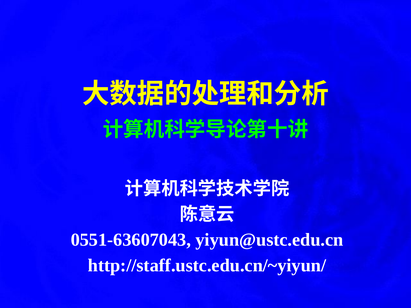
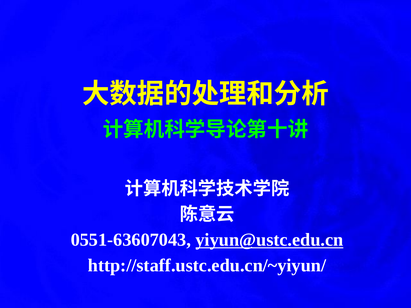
yiyun@ustc.edu.cn underline: none -> present
